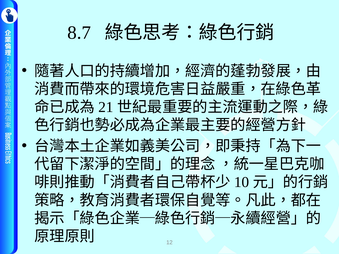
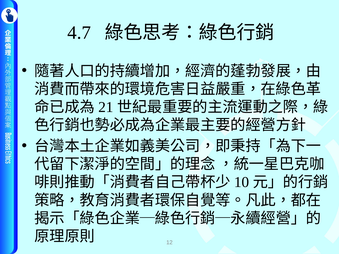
8.7: 8.7 -> 4.7
